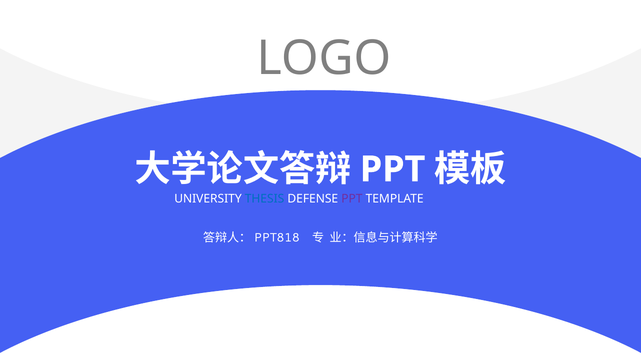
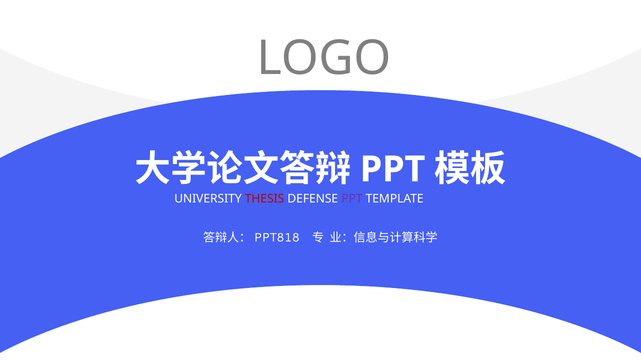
THESIS colour: blue -> red
